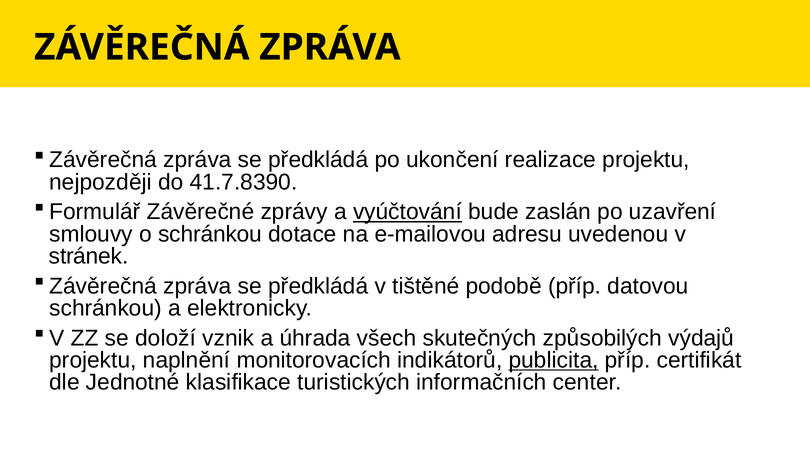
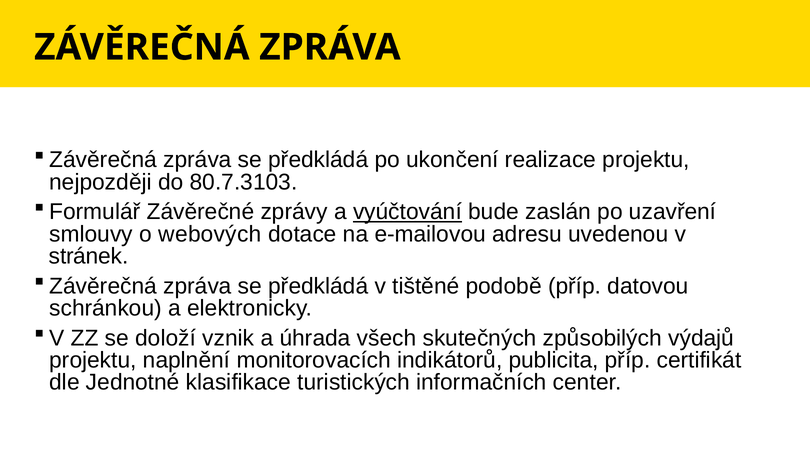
41.7.8390: 41.7.8390 -> 80.7.3103
o schránkou: schránkou -> webových
publicita underline: present -> none
